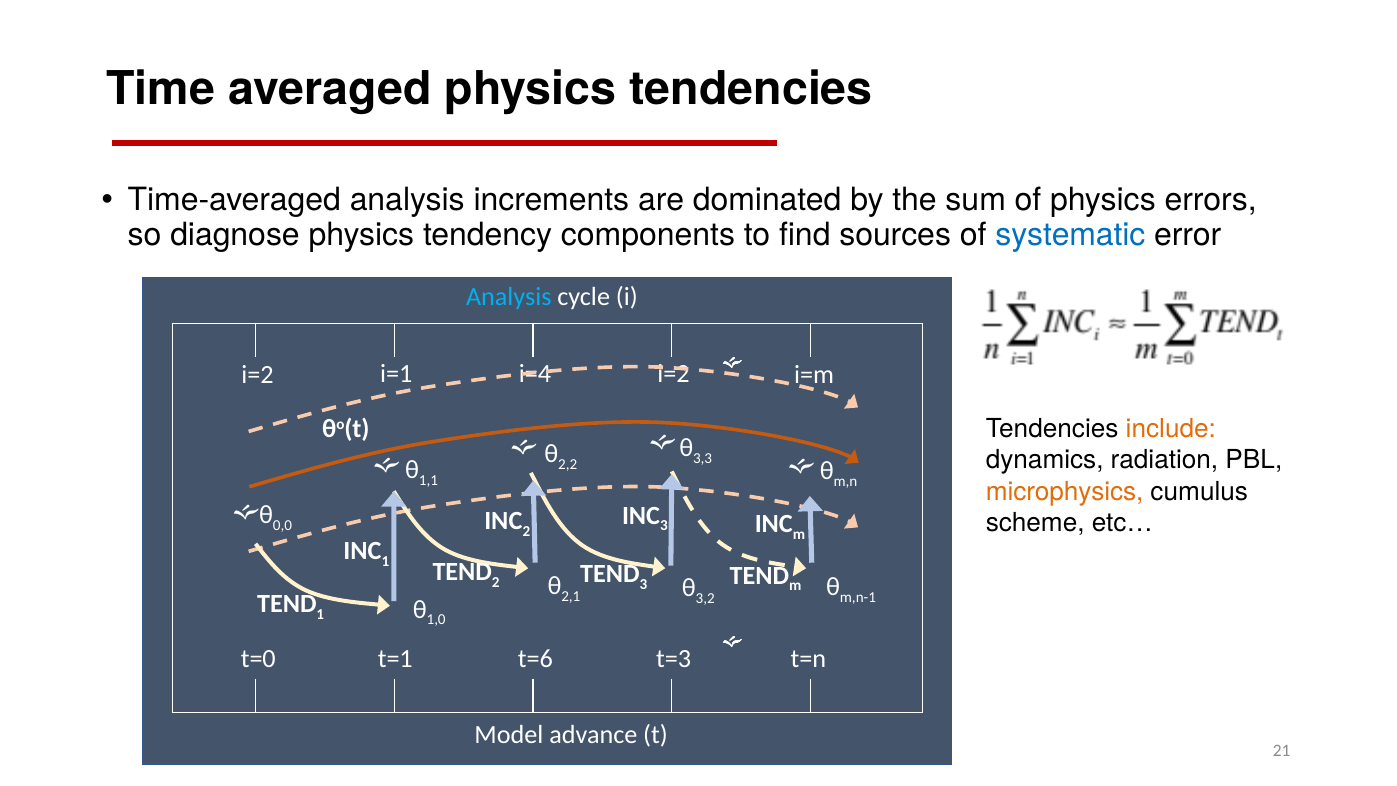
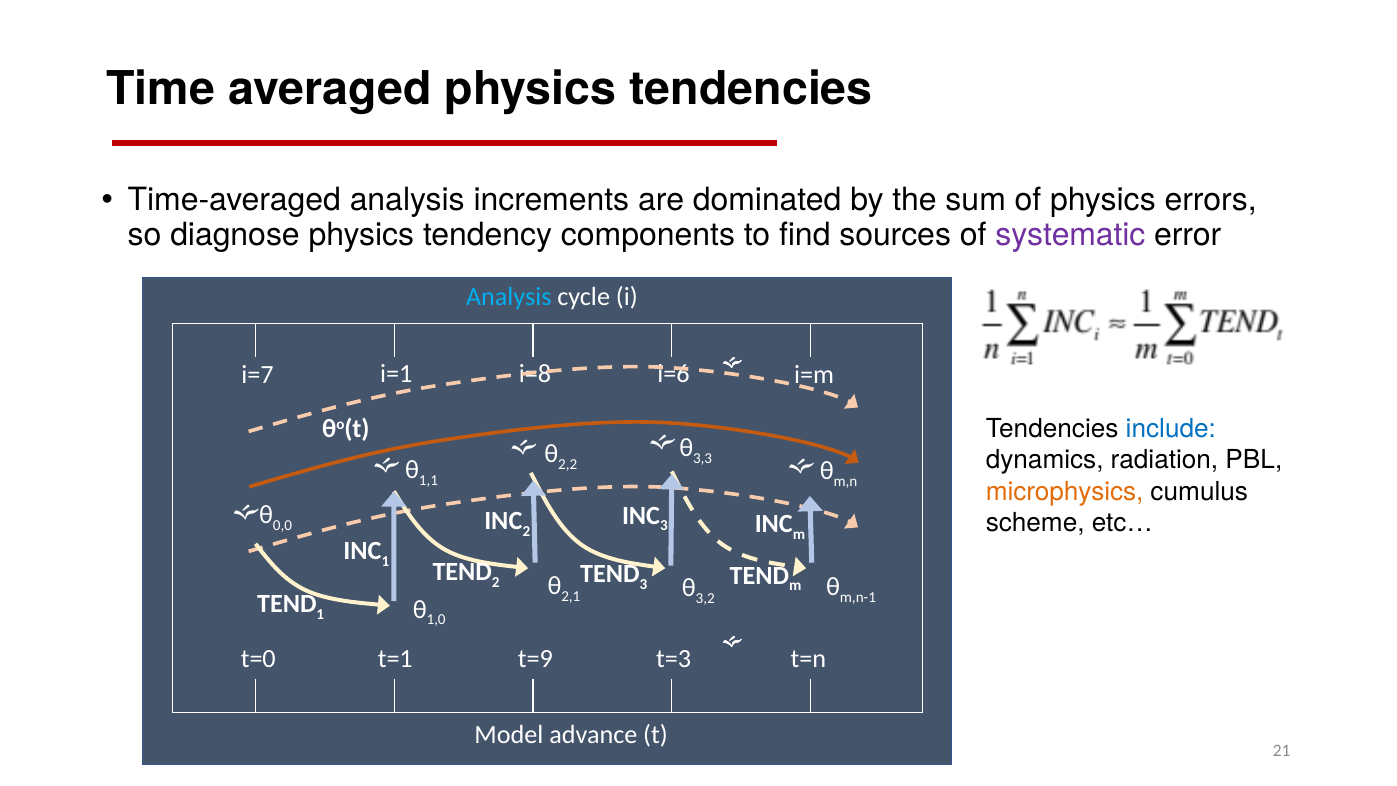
systematic colour: blue -> purple
i=4: i=4 -> i=8
i=2 at (673, 373): i=2 -> i=6
i=2 at (257, 375): i=2 -> i=7
include colour: orange -> blue
t=6: t=6 -> t=9
